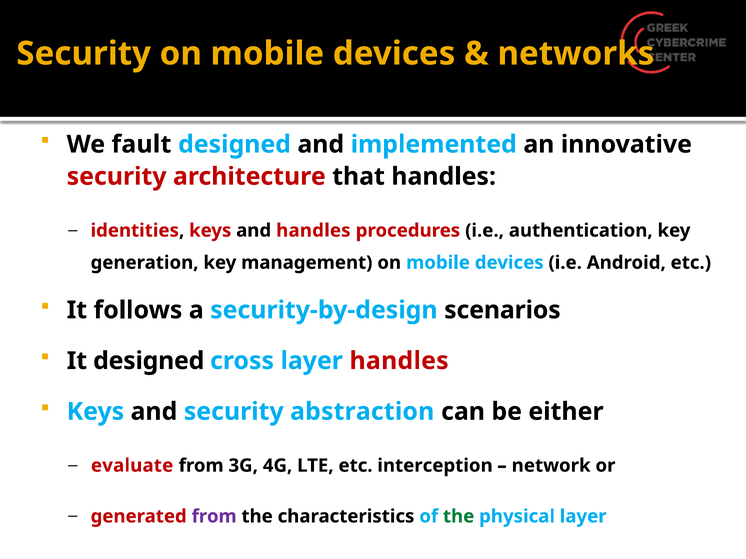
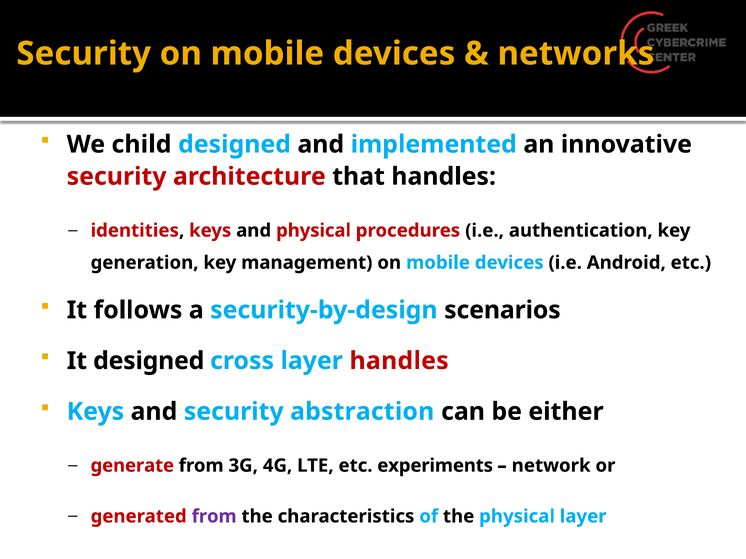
fault: fault -> child
and handles: handles -> physical
evaluate: evaluate -> generate
interception: interception -> experiments
the at (459, 517) colour: green -> black
